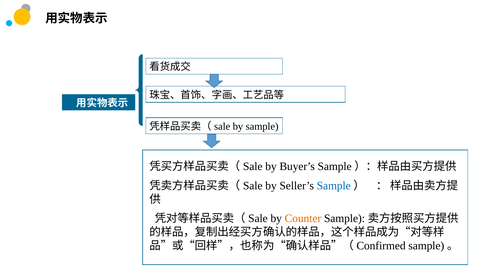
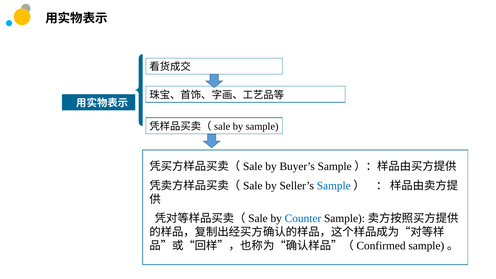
Counter colour: orange -> blue
